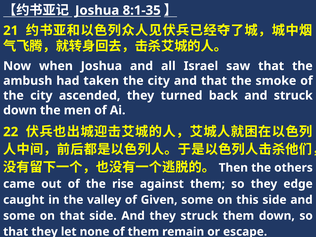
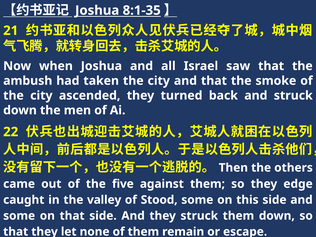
rise: rise -> five
Given: Given -> Stood
